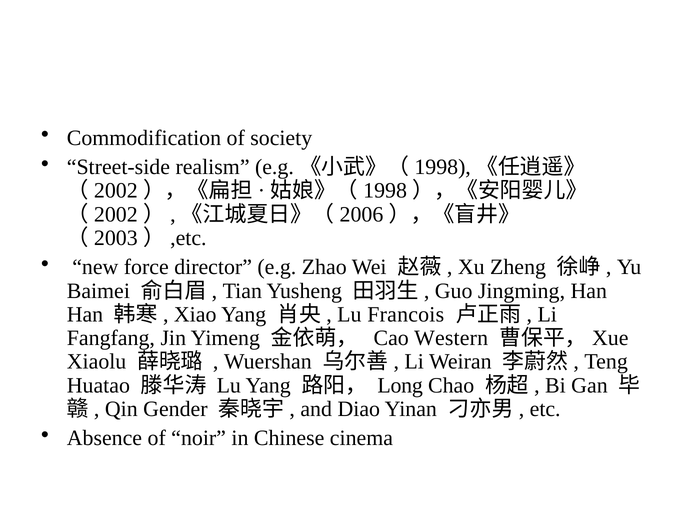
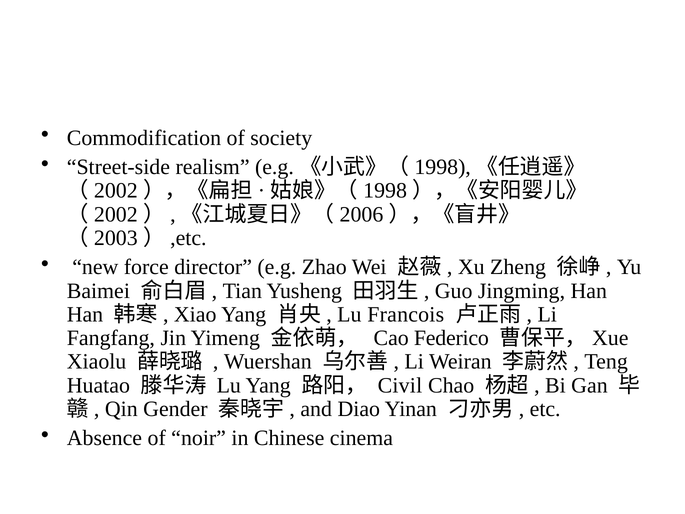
Western: Western -> Federico
Long: Long -> Civil
